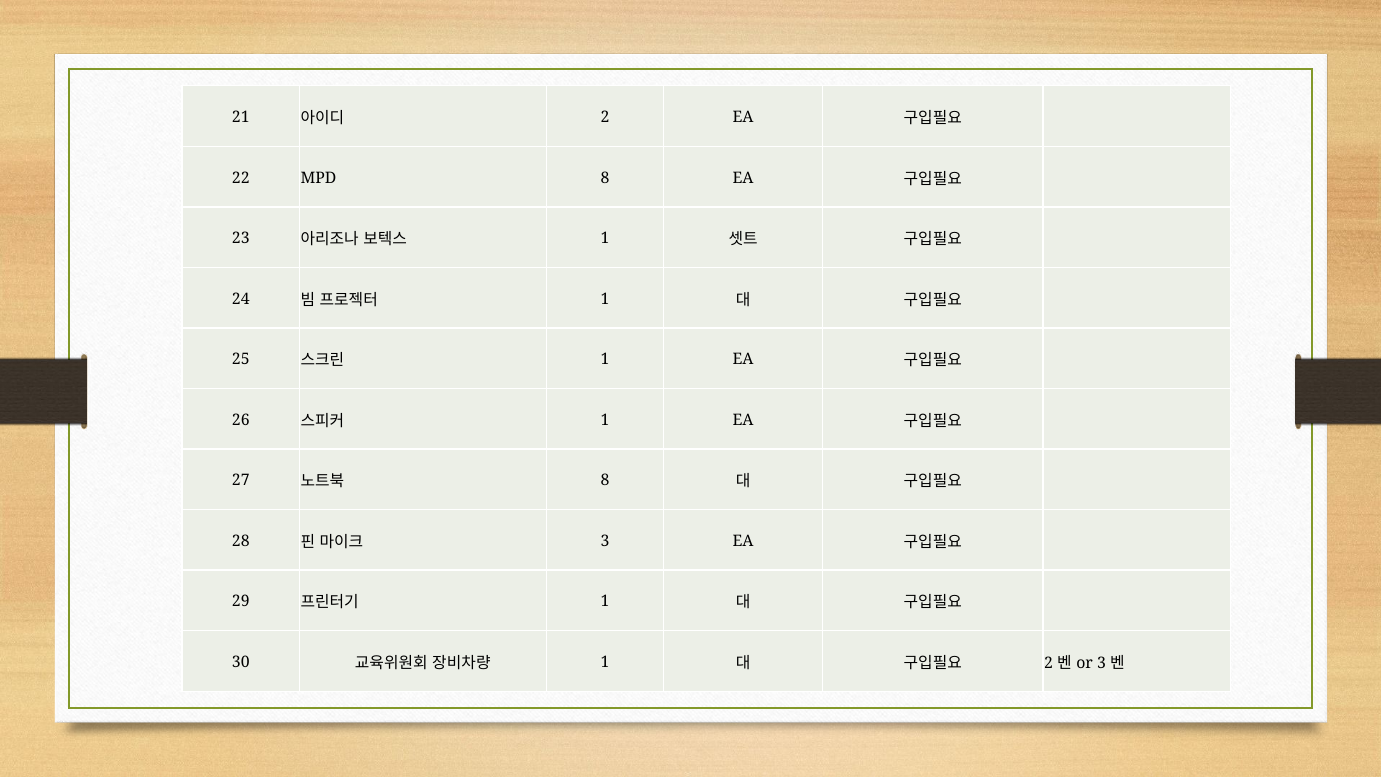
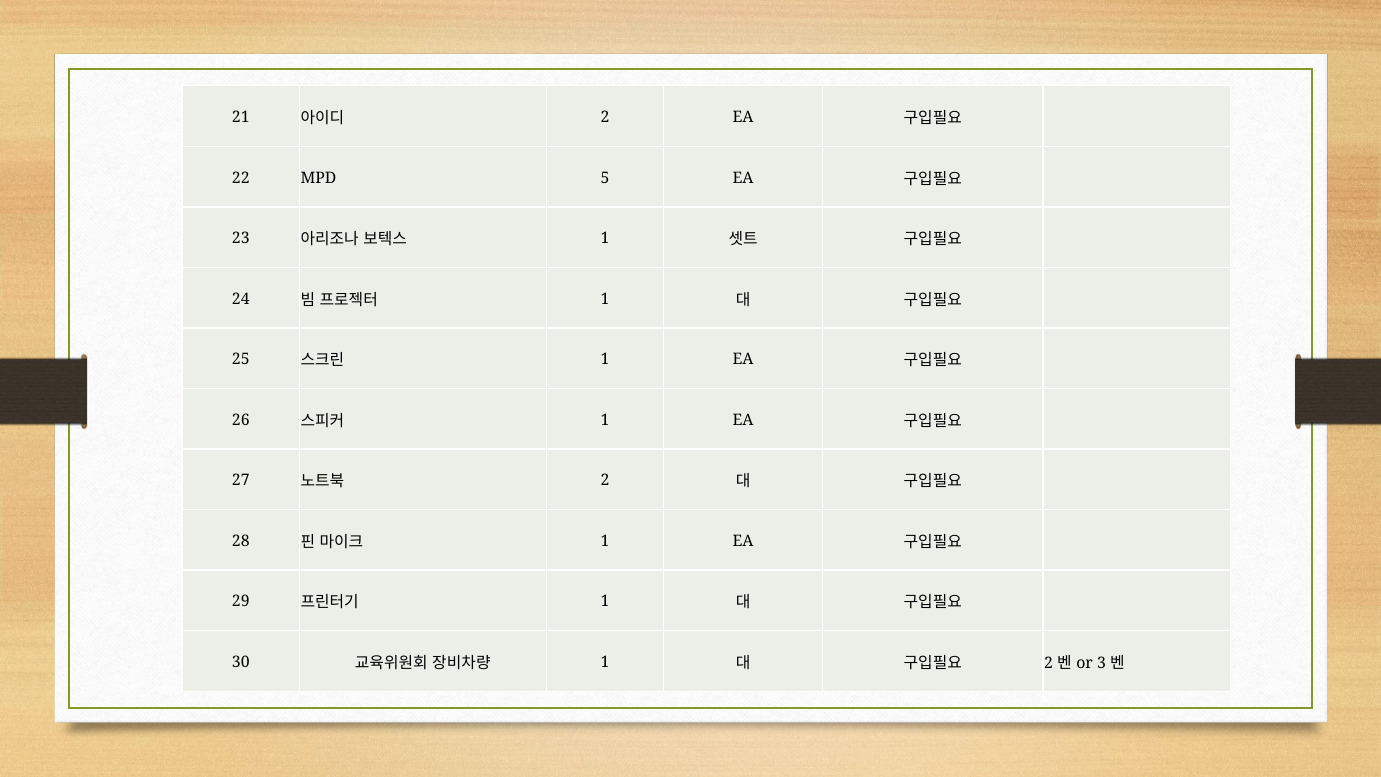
MPD 8: 8 -> 5
8 at (605, 481): 8 -> 2
3 at (605, 541): 3 -> 1
